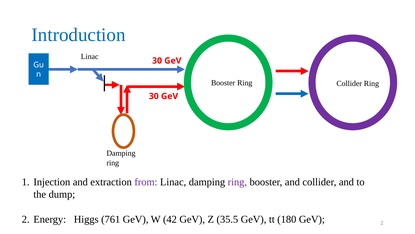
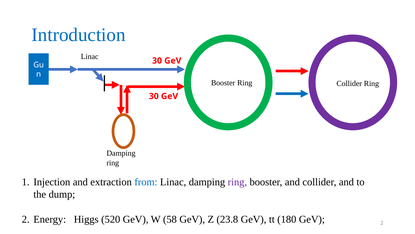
from colour: purple -> blue
761: 761 -> 520
42: 42 -> 58
35.5: 35.5 -> 23.8
